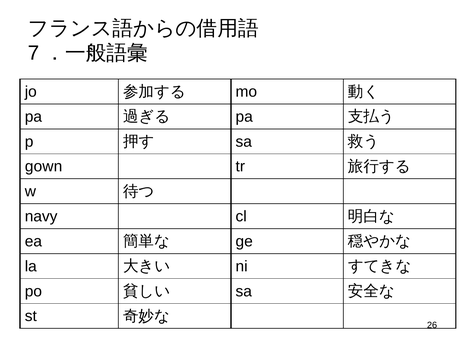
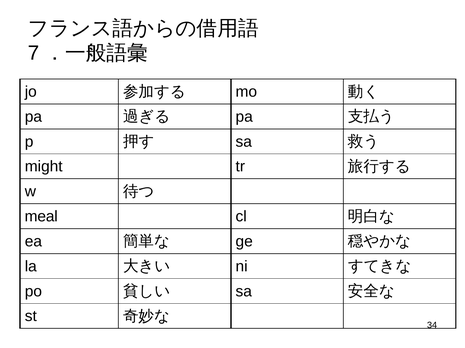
gown: gown -> might
navy: navy -> meal
26: 26 -> 34
